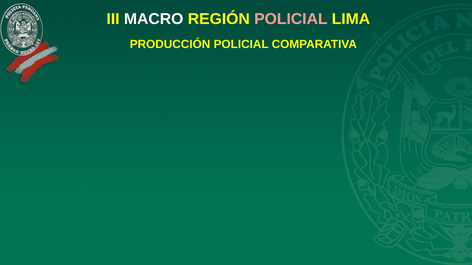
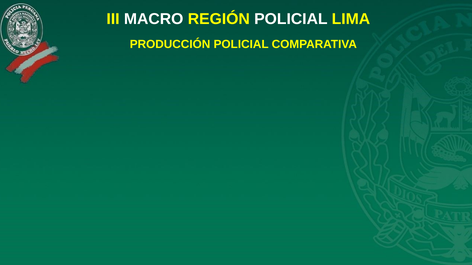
POLICIAL at (291, 19) colour: pink -> white
